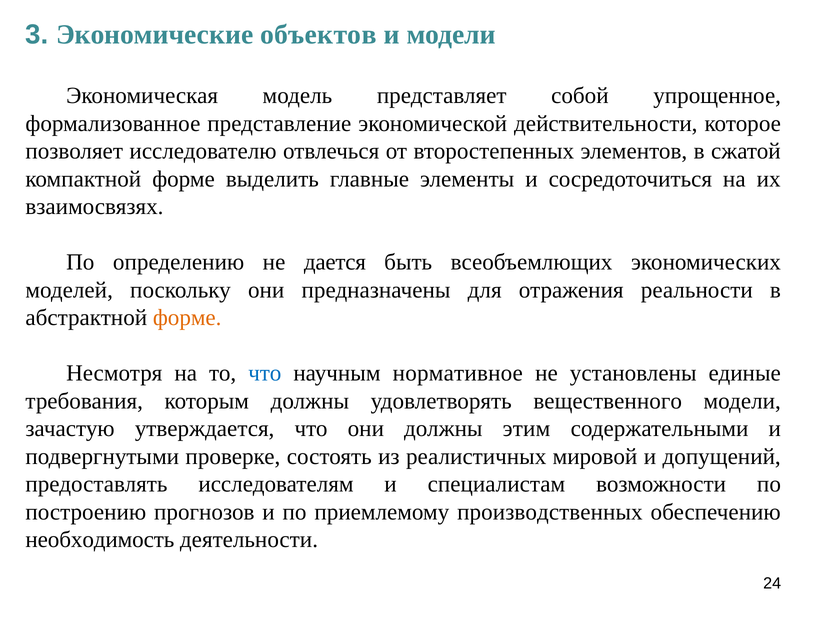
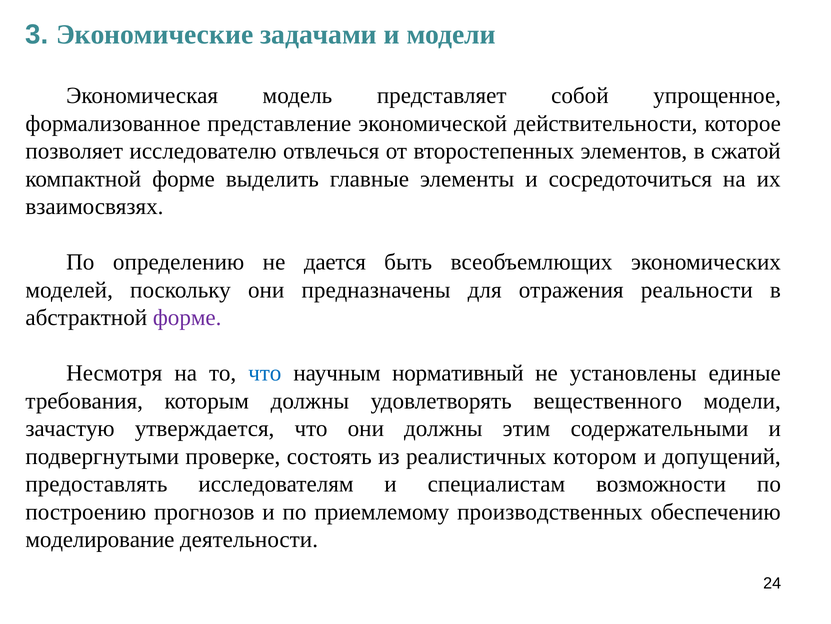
объектов: объектов -> задачами
форме at (187, 317) colour: orange -> purple
нормативное: нормативное -> нормативный
мировой: мировой -> котором
необходимость: необходимость -> моделирование
